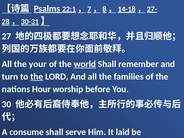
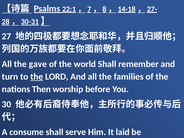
your: your -> gave
world underline: present -> none
Hour: Hour -> Then
